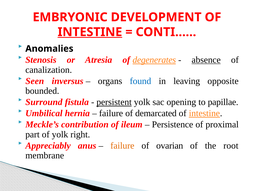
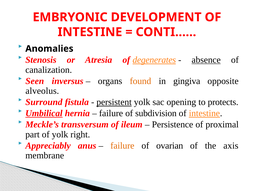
INTESTINE at (90, 32) underline: present -> none
found colour: blue -> orange
leaving: leaving -> gingiva
bounded: bounded -> alveolus
papillae: papillae -> protects
Umbilical underline: none -> present
demarcated: demarcated -> subdivision
contribution: contribution -> transversum
root: root -> axis
